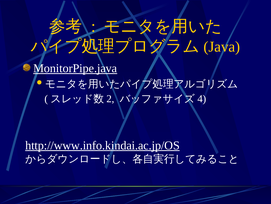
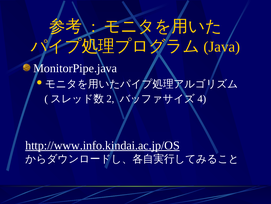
MonitorPipe.java underline: present -> none
